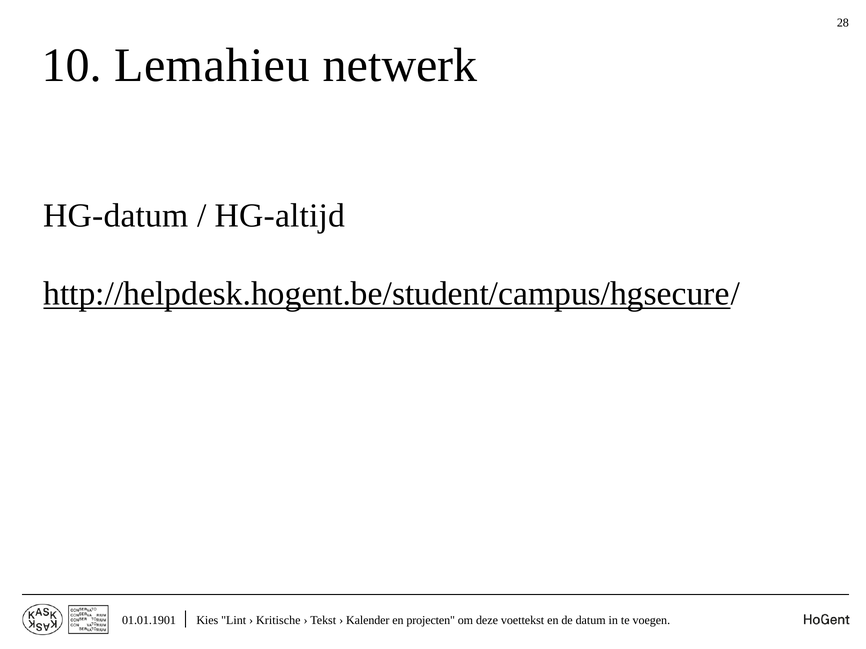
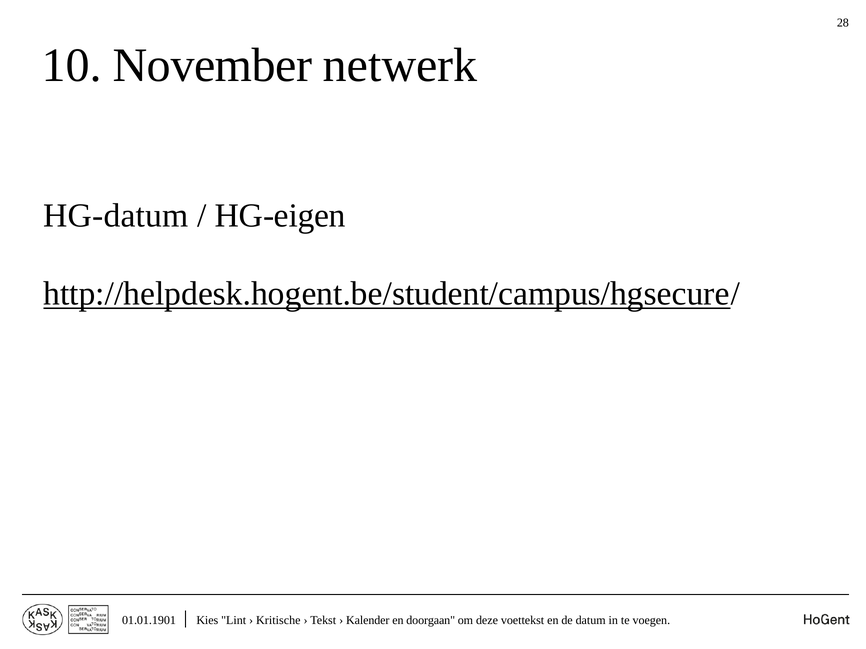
Lemahieu: Lemahieu -> November
HG-altijd: HG-altijd -> HG-eigen
projecten: projecten -> doorgaan
